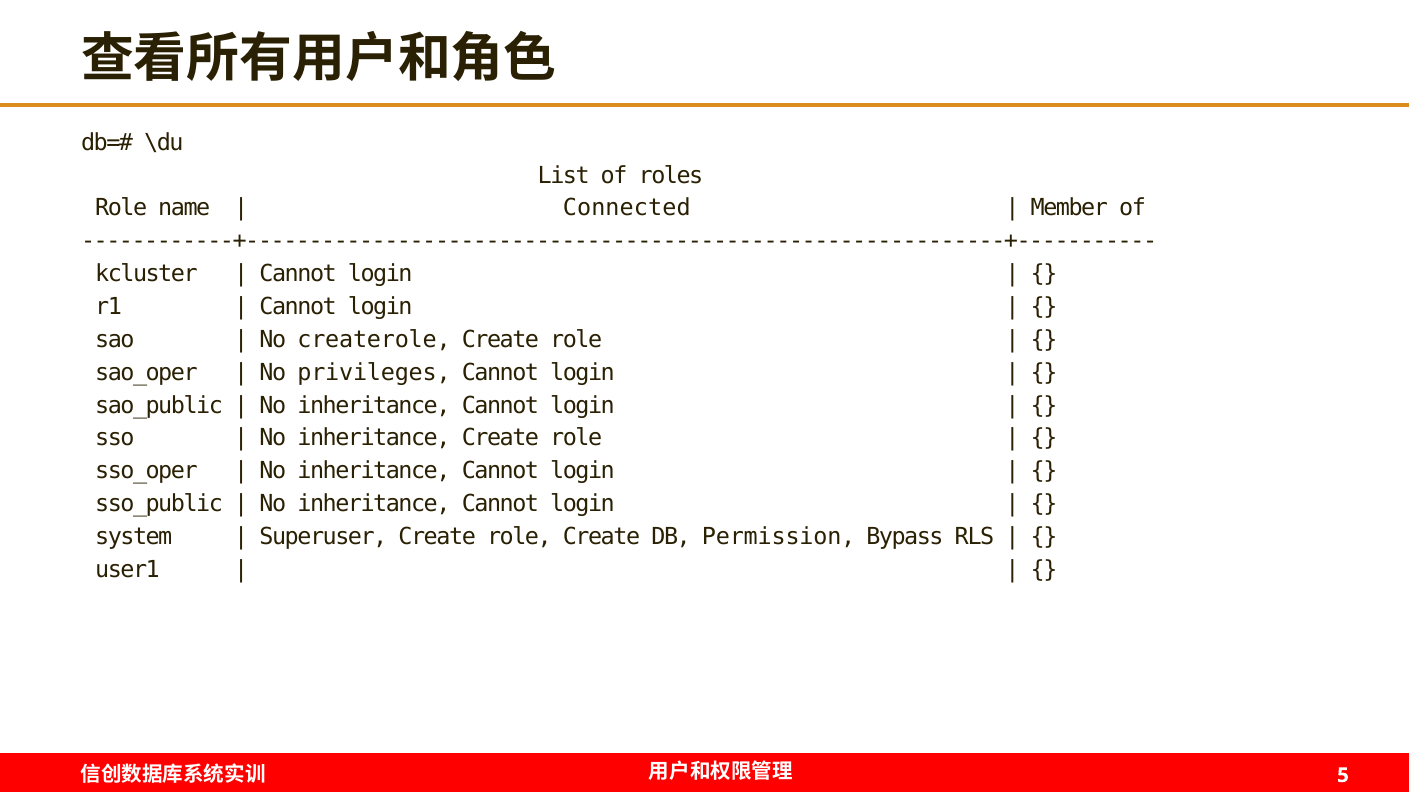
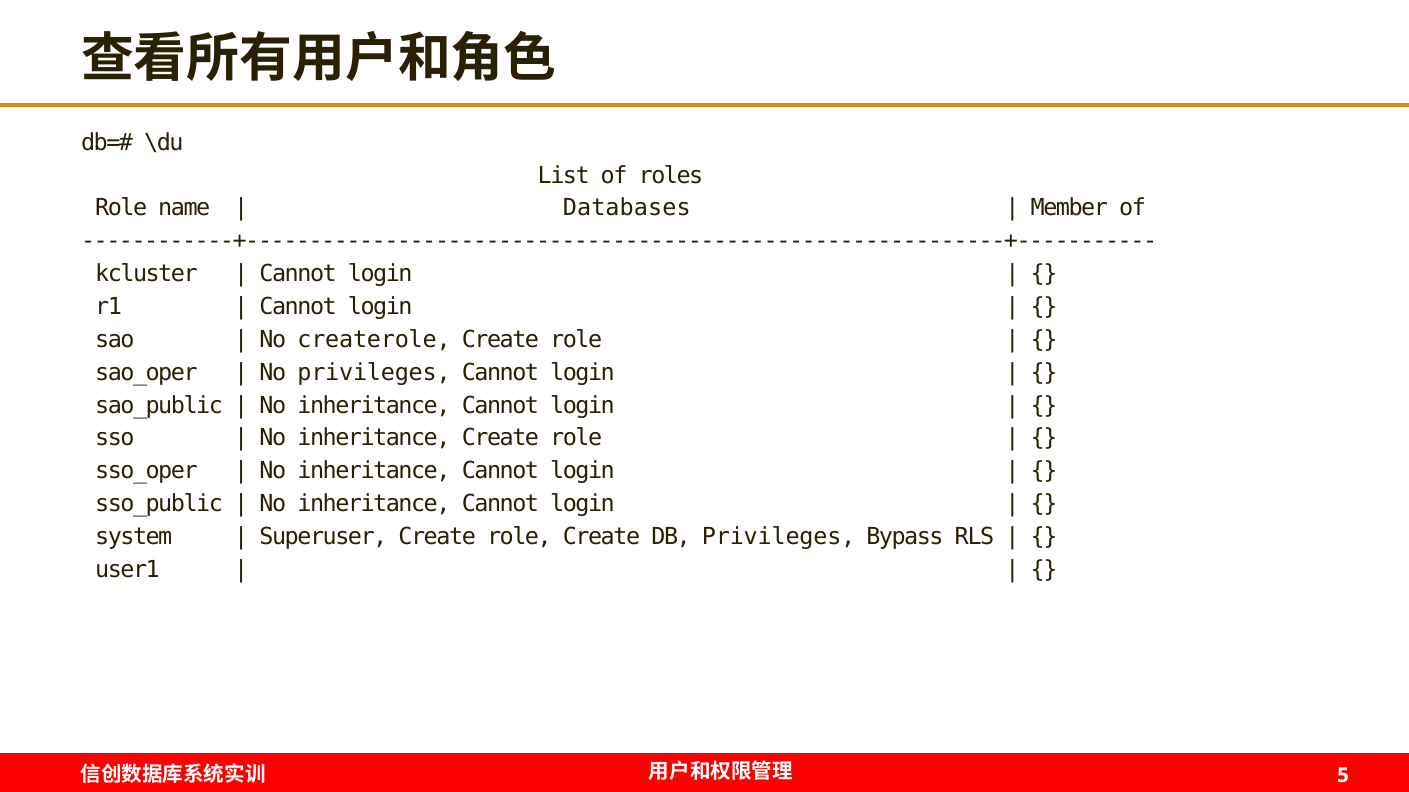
Connected: Connected -> Databases
DB Permission: Permission -> Privileges
